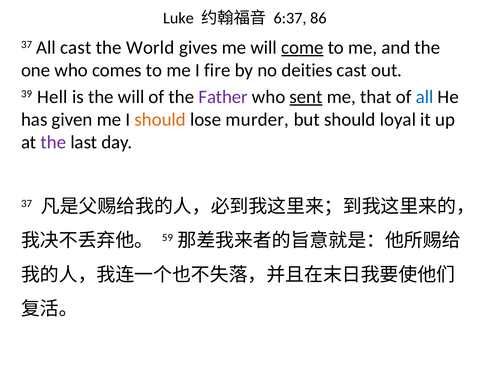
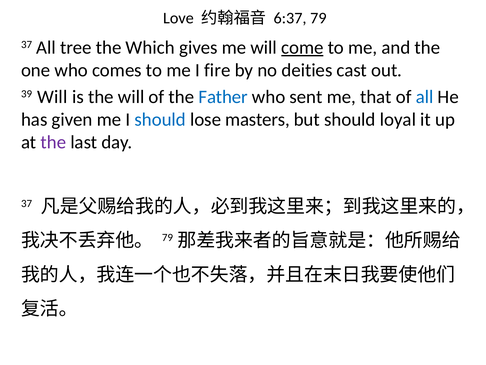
Luke: Luke -> Love
6:37 86: 86 -> 79
All cast: cast -> tree
World: World -> Which
39 Hell: Hell -> Will
Father colour: purple -> blue
sent underline: present -> none
should at (160, 119) colour: orange -> blue
murder: murder -> masters
59 at (167, 237): 59 -> 79
